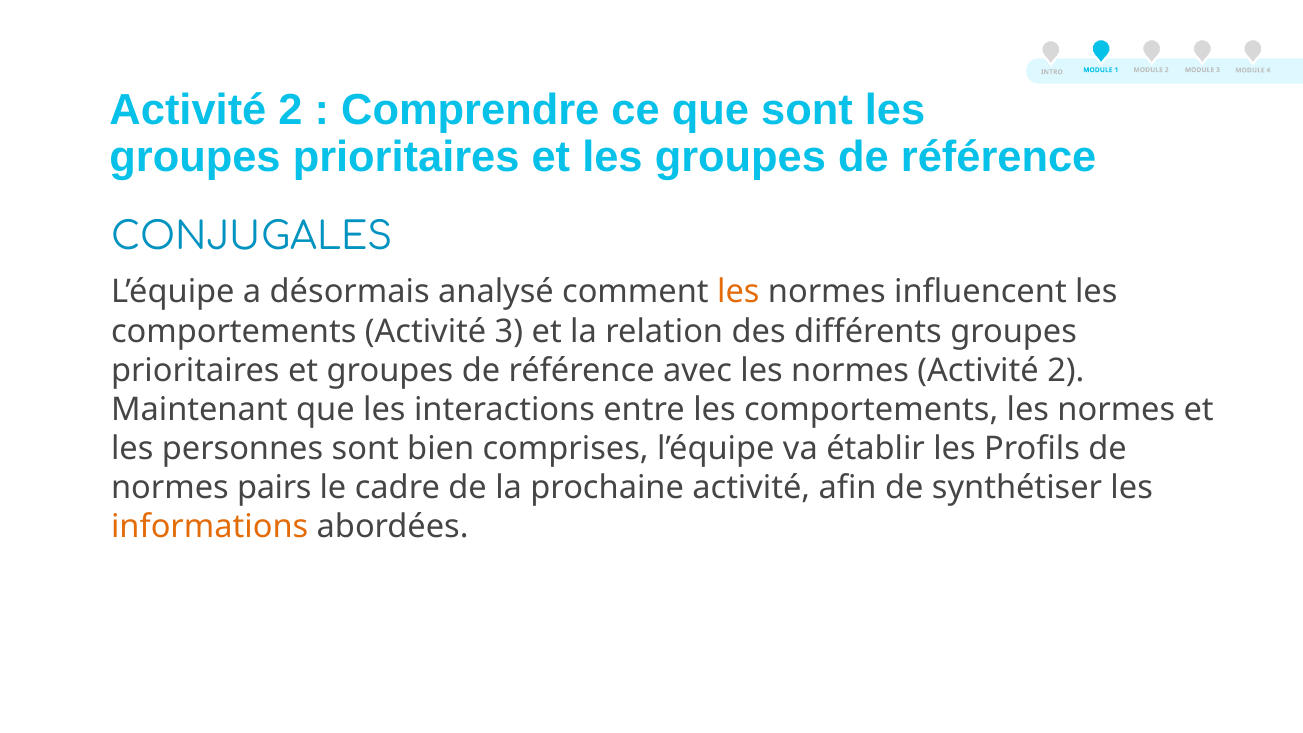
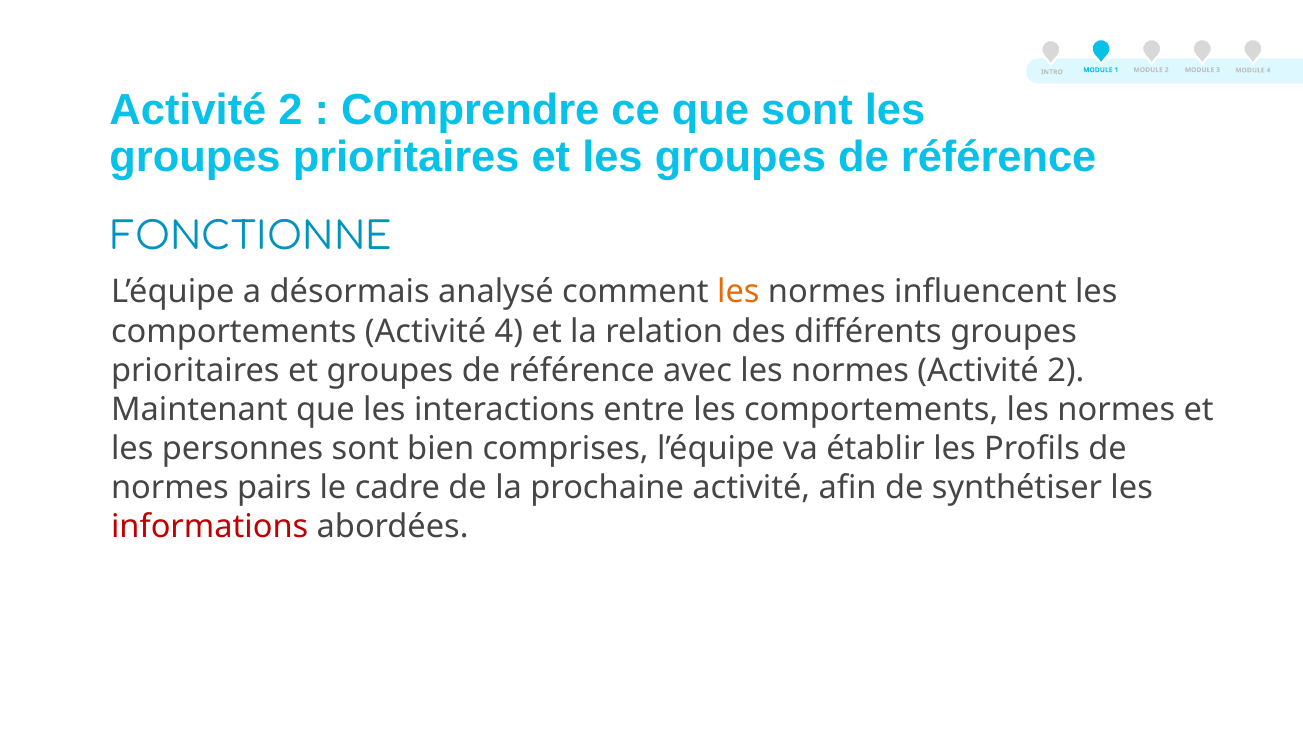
CONJUGALES: CONJUGALES -> FONCTIONNE
Activité 3: 3 -> 4
informations colour: orange -> red
